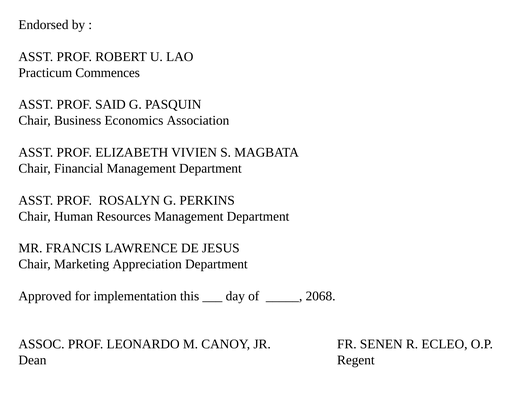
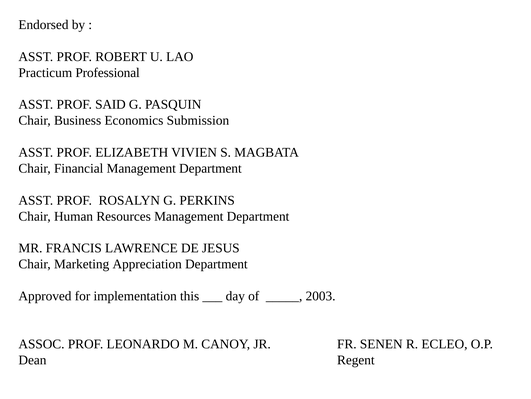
Commences: Commences -> Professional
Association: Association -> Submission
2068: 2068 -> 2003
